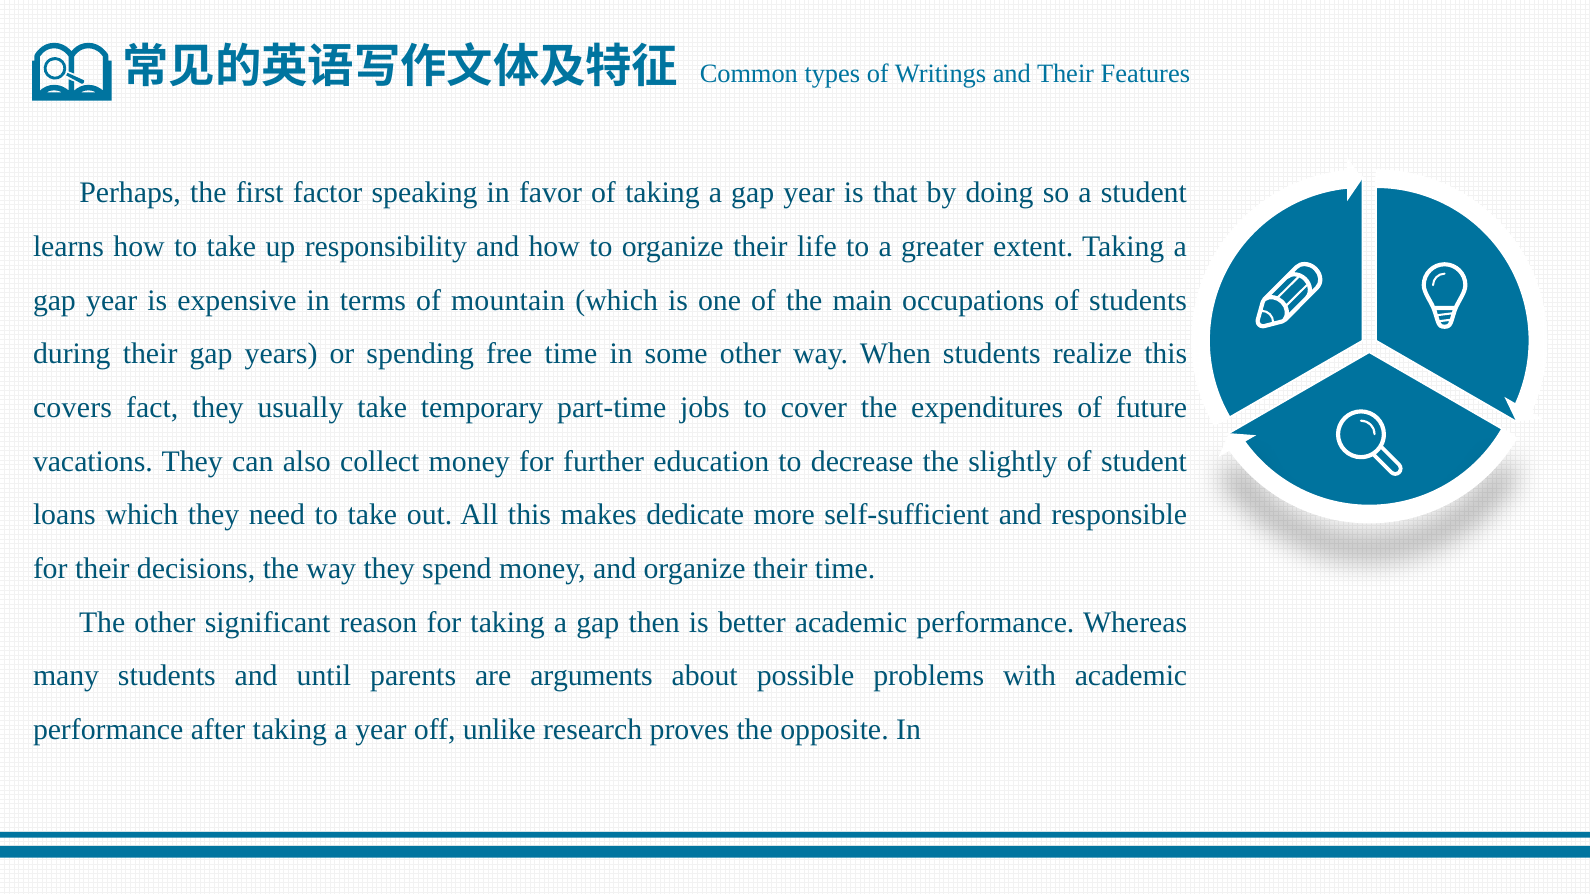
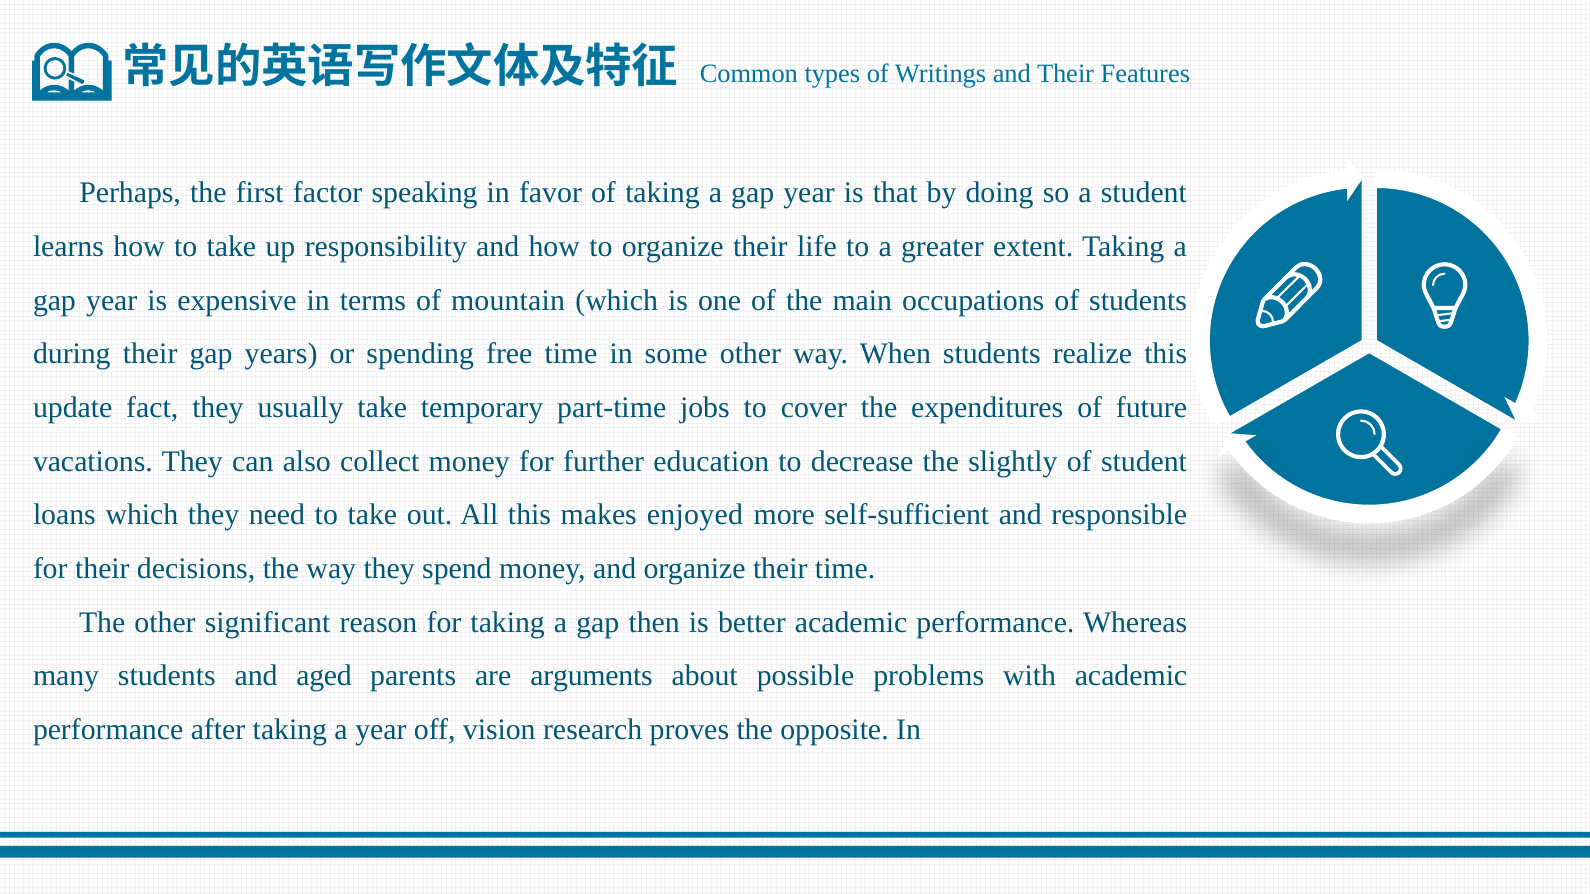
covers: covers -> update
dedicate: dedicate -> enjoyed
until: until -> aged
unlike: unlike -> vision
